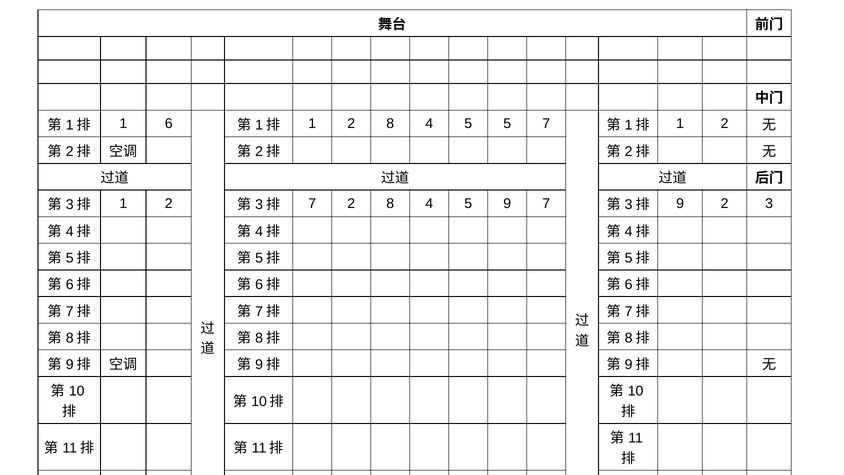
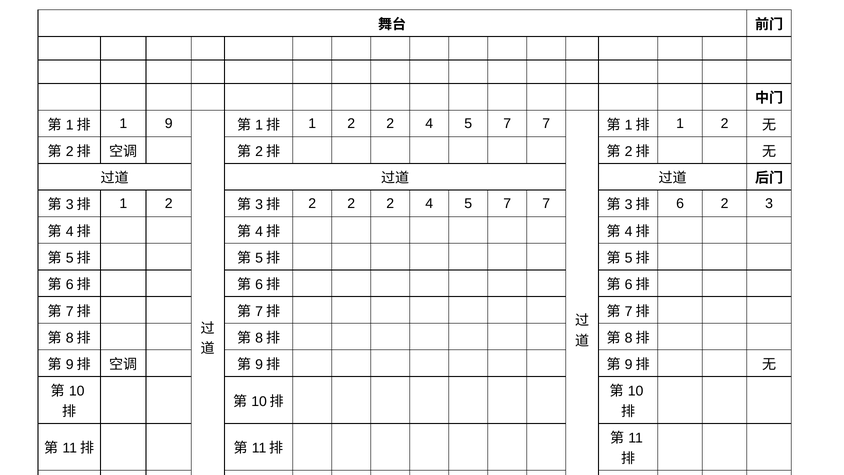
6: 6 -> 9
1 2 8: 8 -> 2
5 at (507, 124): 5 -> 7
7 at (312, 203): 7 -> 2
8 at (390, 203): 8 -> 2
9 at (507, 203): 9 -> 7
9 at (680, 203): 9 -> 6
